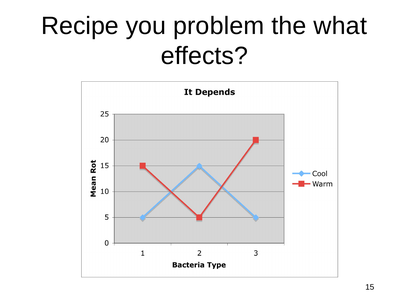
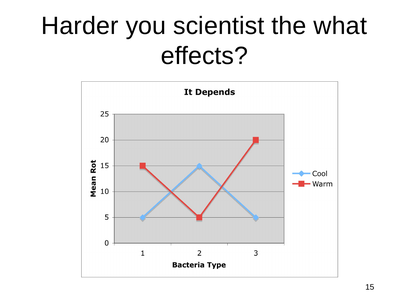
Recipe: Recipe -> Harder
problem: problem -> scientist
